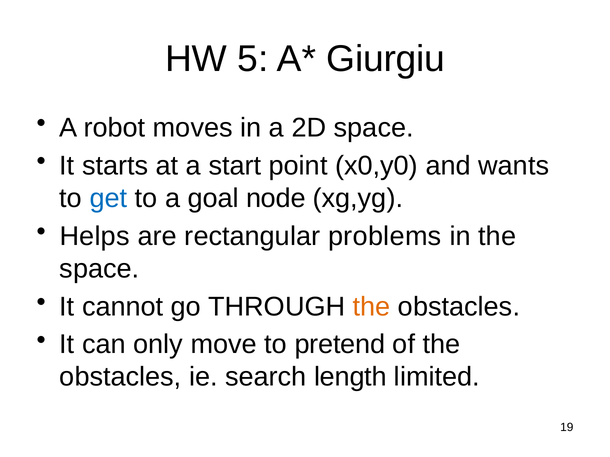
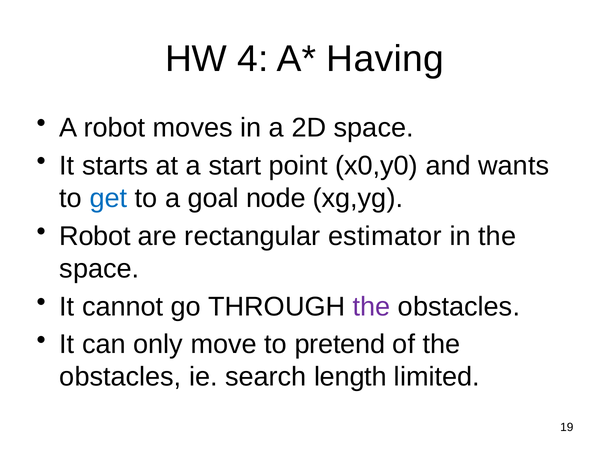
5: 5 -> 4
Giurgiu: Giurgiu -> Having
Helps at (95, 236): Helps -> Robot
problems: problems -> estimator
the at (372, 307) colour: orange -> purple
